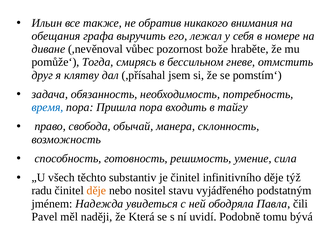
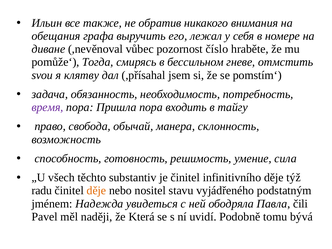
bože: bože -> číslo
друг: друг -> svou
время colour: blue -> purple
